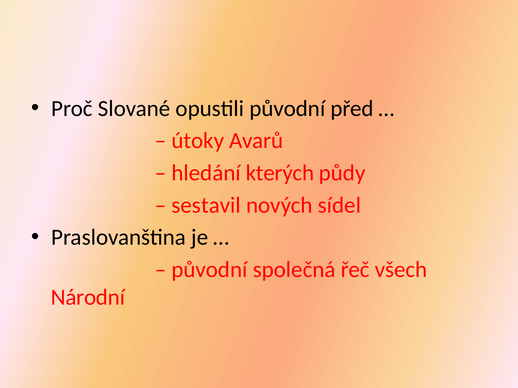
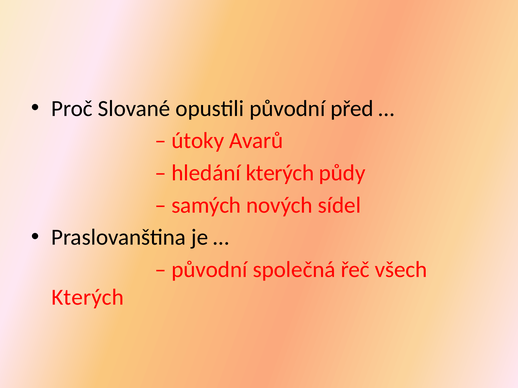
sestavil: sestavil -> samých
Národní at (88, 298): Národní -> Kterých
